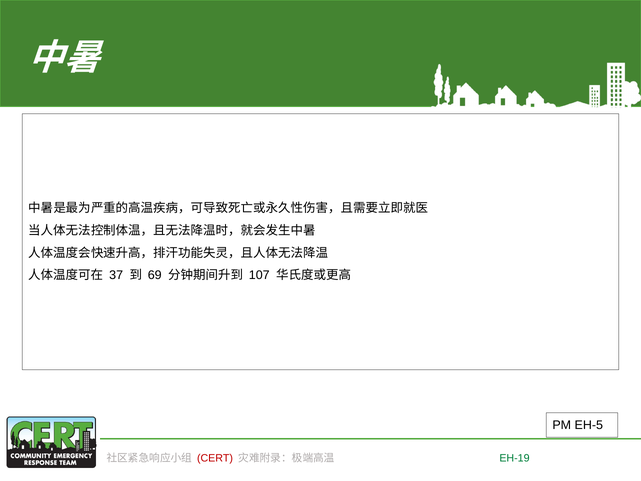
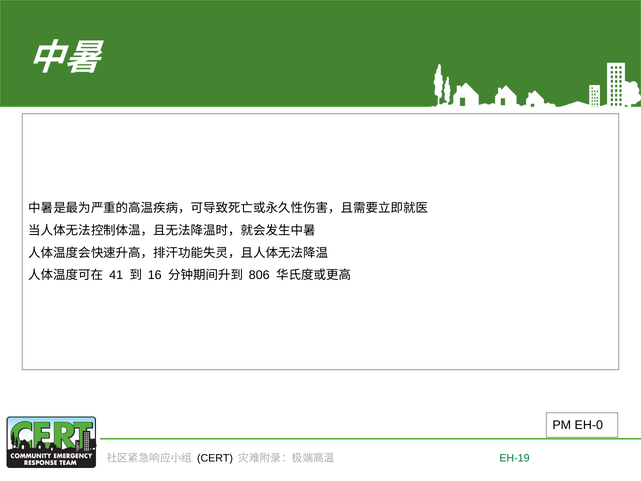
37: 37 -> 41
69: 69 -> 16
107: 107 -> 806
EH-5: EH-5 -> EH-0
CERT colour: red -> black
